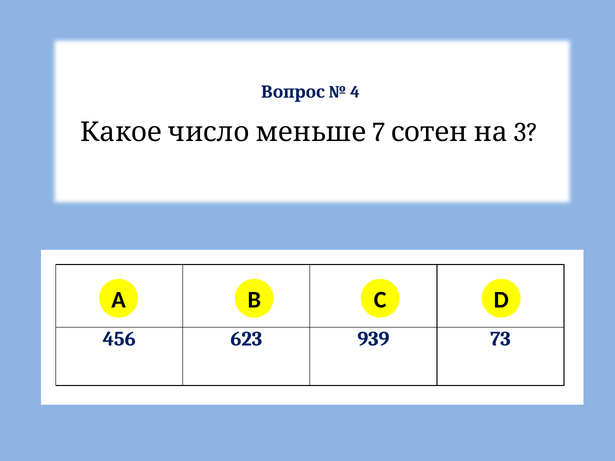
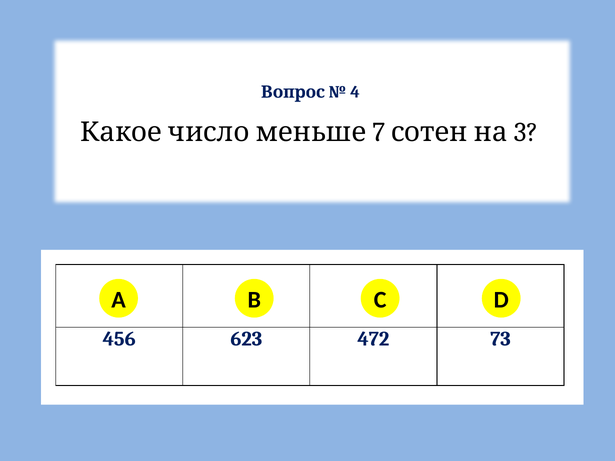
939: 939 -> 472
